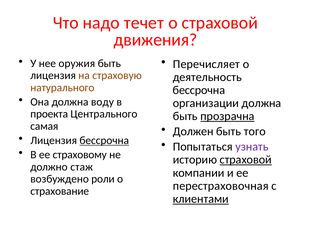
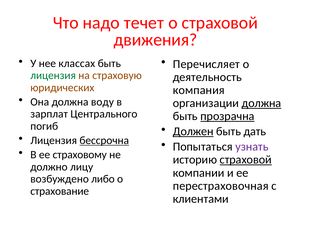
оружия: оружия -> классах
лицензия at (53, 76) colour: black -> green
натурального: натурального -> юридических
бессрочна at (199, 90): бессрочна -> компания
должна at (261, 103) underline: none -> present
проекта: проекта -> зарплат
самая: самая -> погиб
Должен underline: none -> present
того: того -> дать
стаж: стаж -> лицу
роли: роли -> либо
клиентами underline: present -> none
